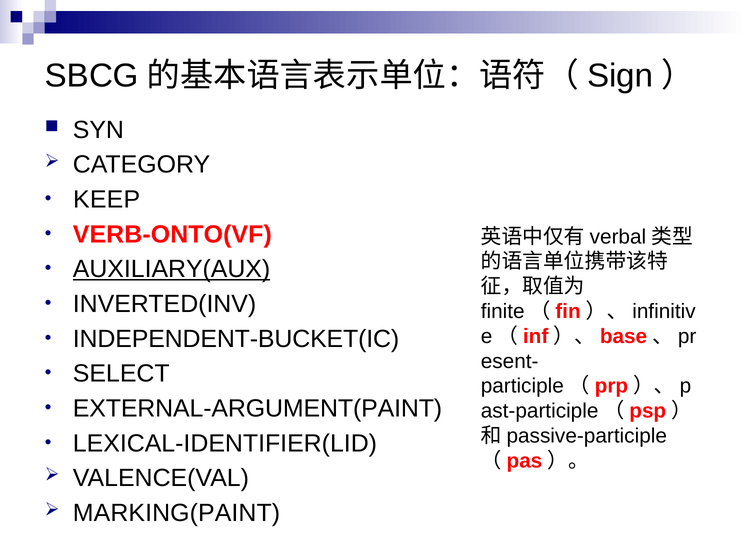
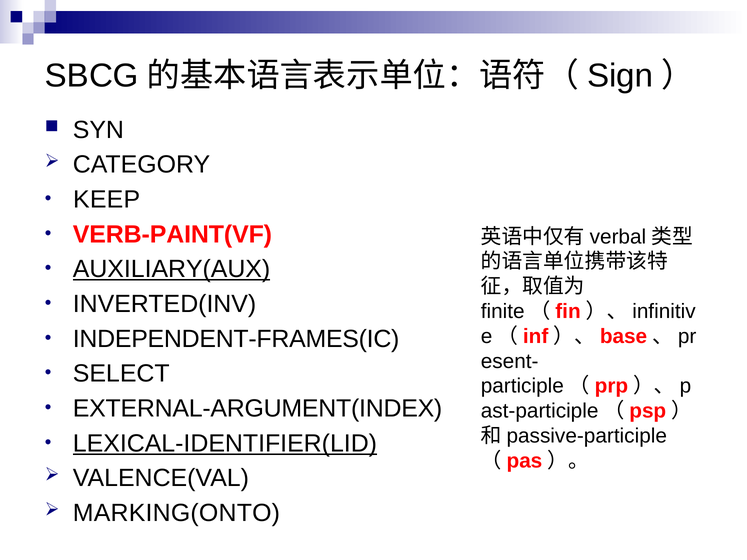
VERB-ONTO(VF: VERB-ONTO(VF -> VERB-PAINT(VF
INDEPENDENT-BUCKET(IC: INDEPENDENT-BUCKET(IC -> INDEPENDENT-FRAMES(IC
EXTERNAL-ARGUMENT(PAINT: EXTERNAL-ARGUMENT(PAINT -> EXTERNAL-ARGUMENT(INDEX
LEXICAL-IDENTIFIER(LID underline: none -> present
MARKING(PAINT: MARKING(PAINT -> MARKING(ONTO
